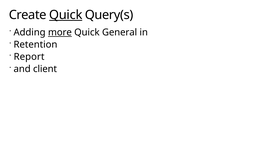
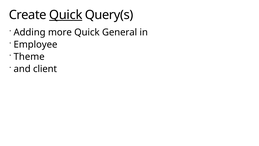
more underline: present -> none
Retention: Retention -> Employee
Report: Report -> Theme
